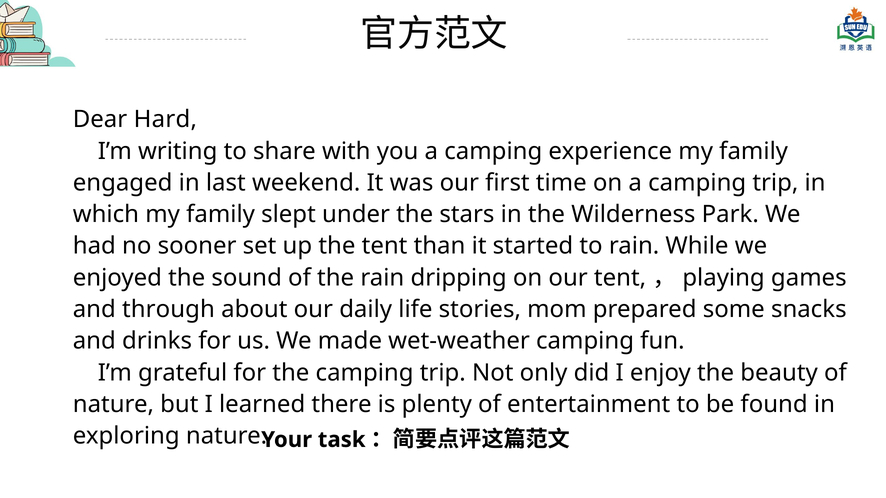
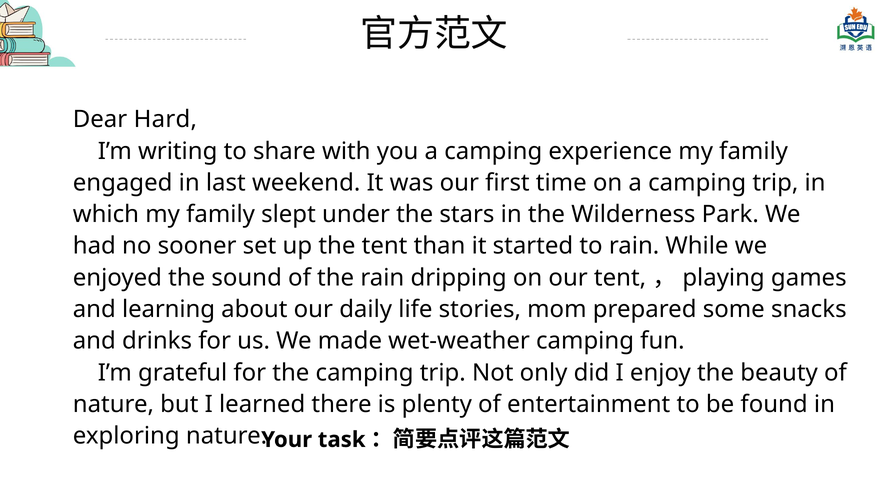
through: through -> learning
